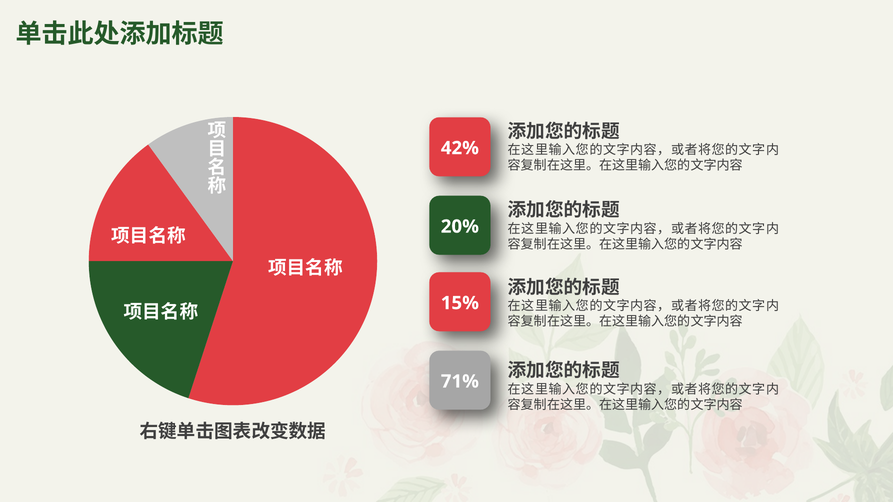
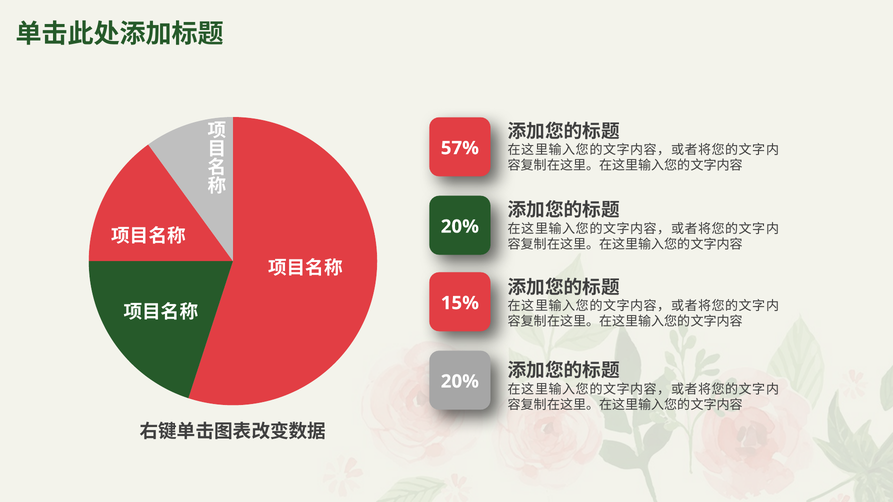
42%: 42% -> 57%
71% at (460, 382): 71% -> 20%
